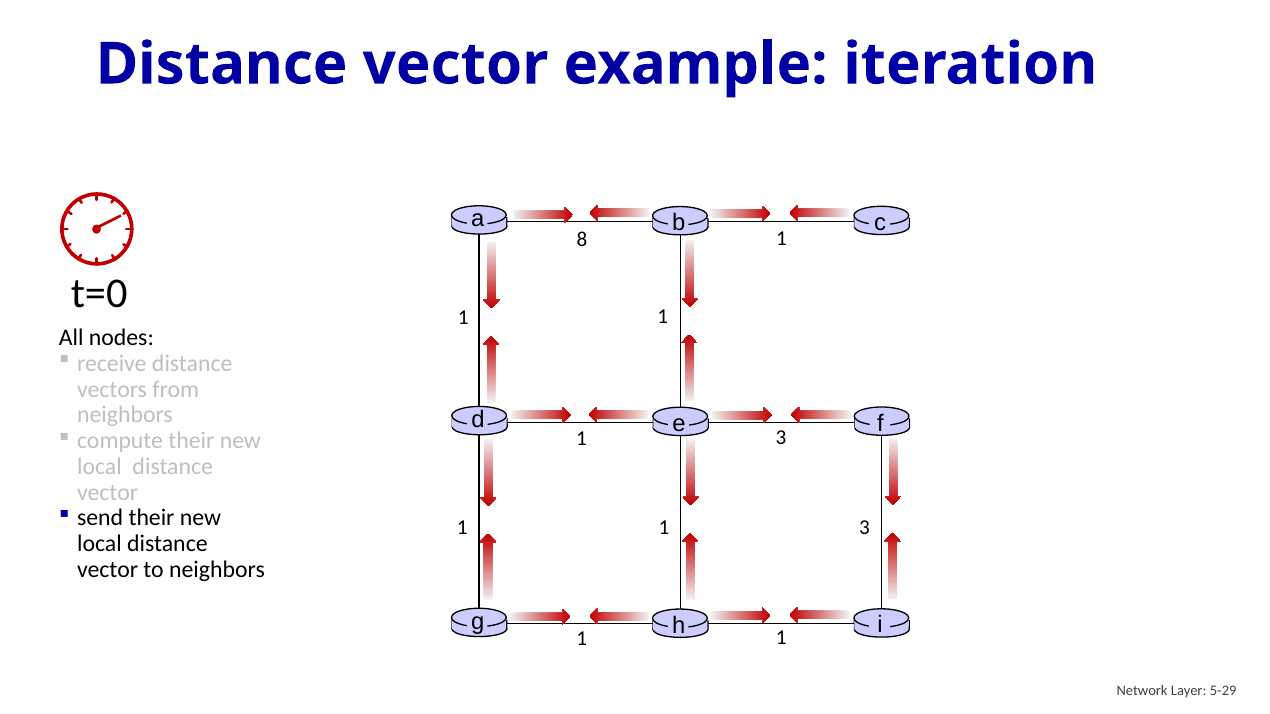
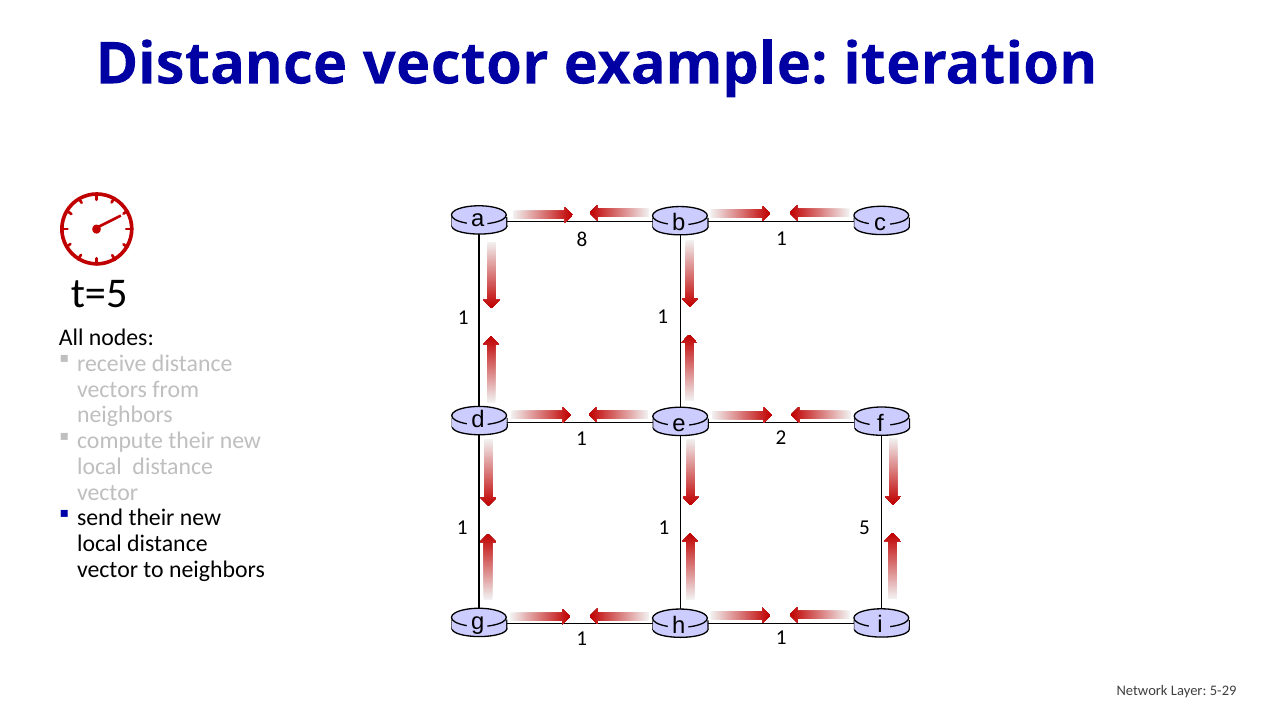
t=0: t=0 -> t=5
3 at (781, 438): 3 -> 2
1 1 3: 3 -> 5
